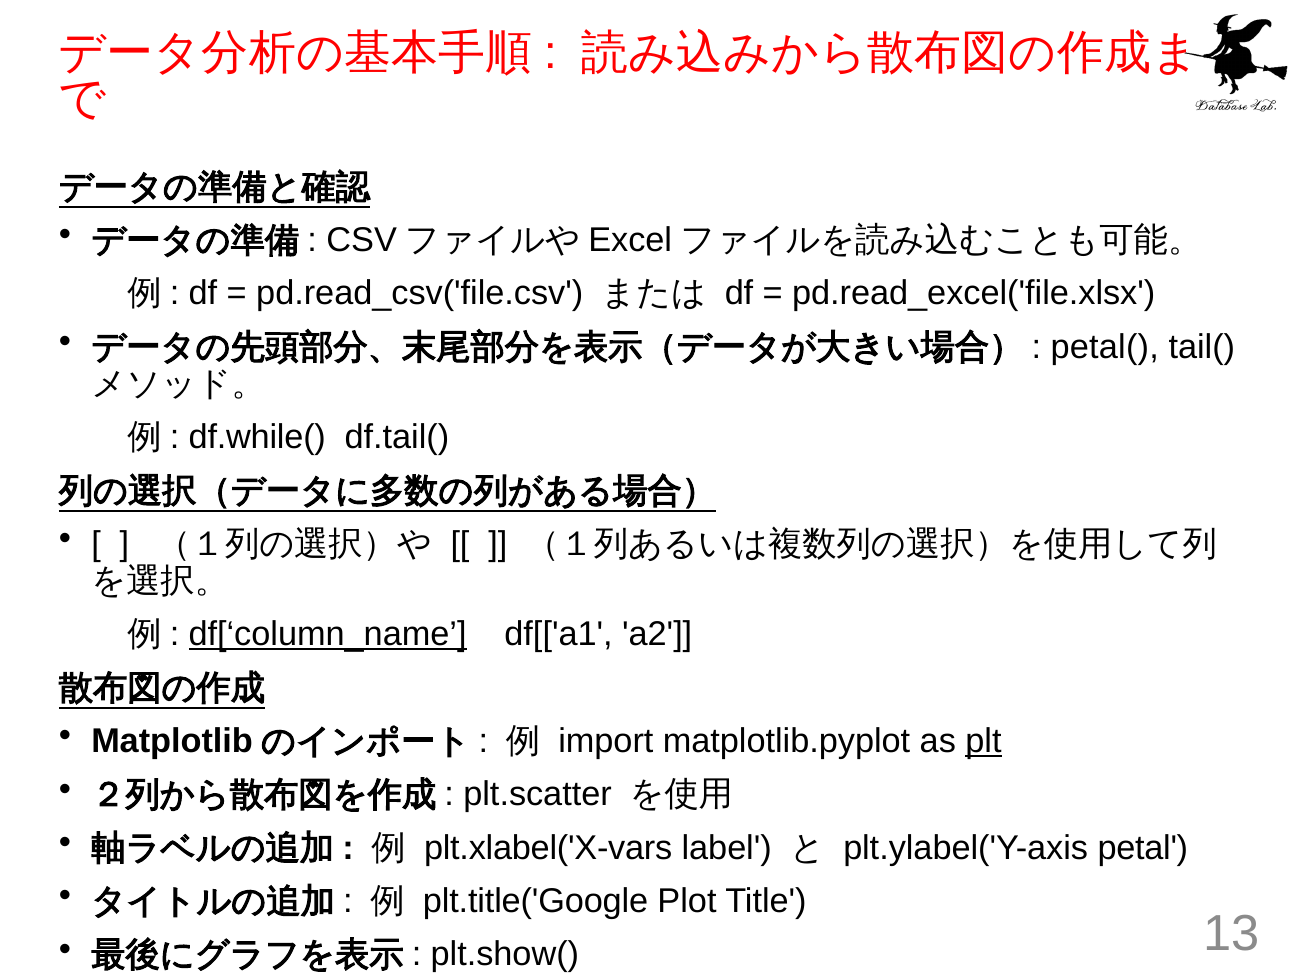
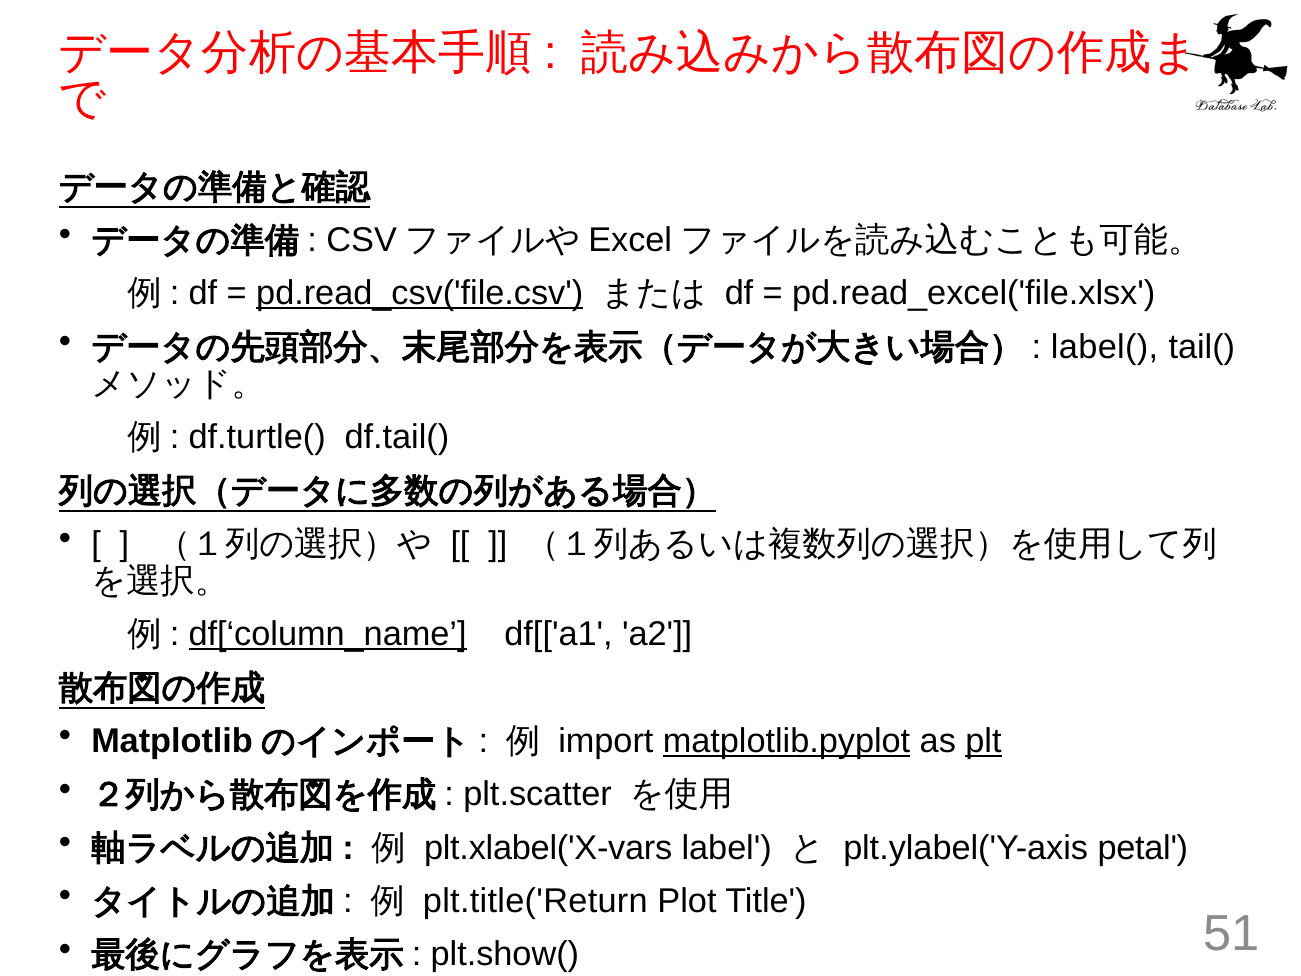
pd.read_csv('file.csv underline: none -> present
petal(: petal( -> label(
df.while(: df.while( -> df.turtle(
matplotlib.pyplot underline: none -> present
plt.title('Google: plt.title('Google -> plt.title('Return
13: 13 -> 51
